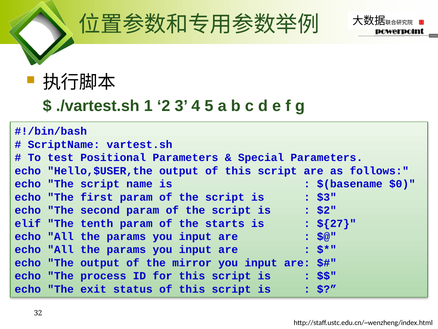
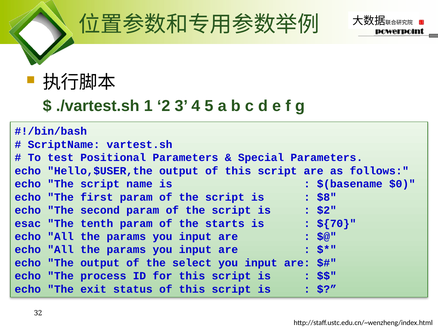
$3: $3 -> $8
elif: elif -> esac
${27: ${27 -> ${70
mirror: mirror -> select
